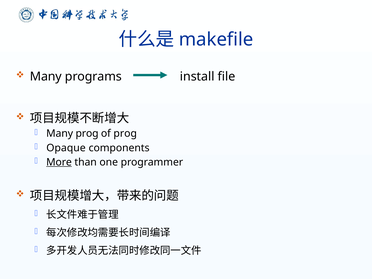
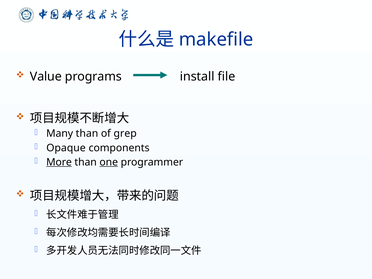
Many at (46, 76): Many -> Value
Many prog: prog -> than
of prog: prog -> grep
one underline: none -> present
